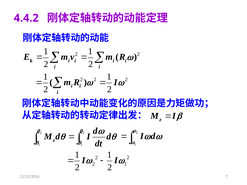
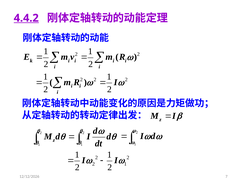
4.4.2 underline: none -> present
